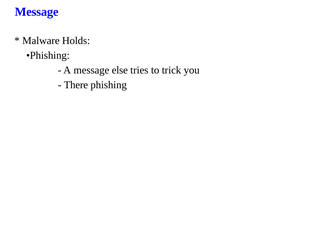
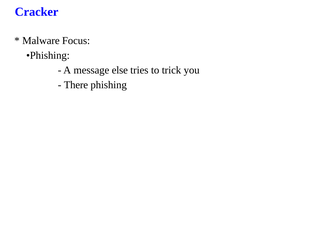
Message at (37, 12): Message -> Cracker
Holds: Holds -> Focus
